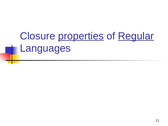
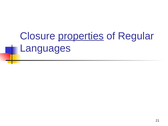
Regular underline: present -> none
